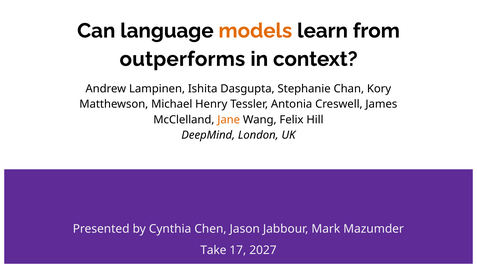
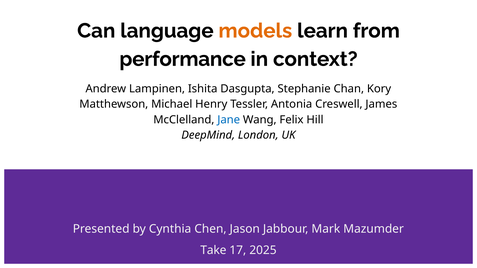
outperforms: outperforms -> performance
Jane colour: orange -> blue
2027: 2027 -> 2025
